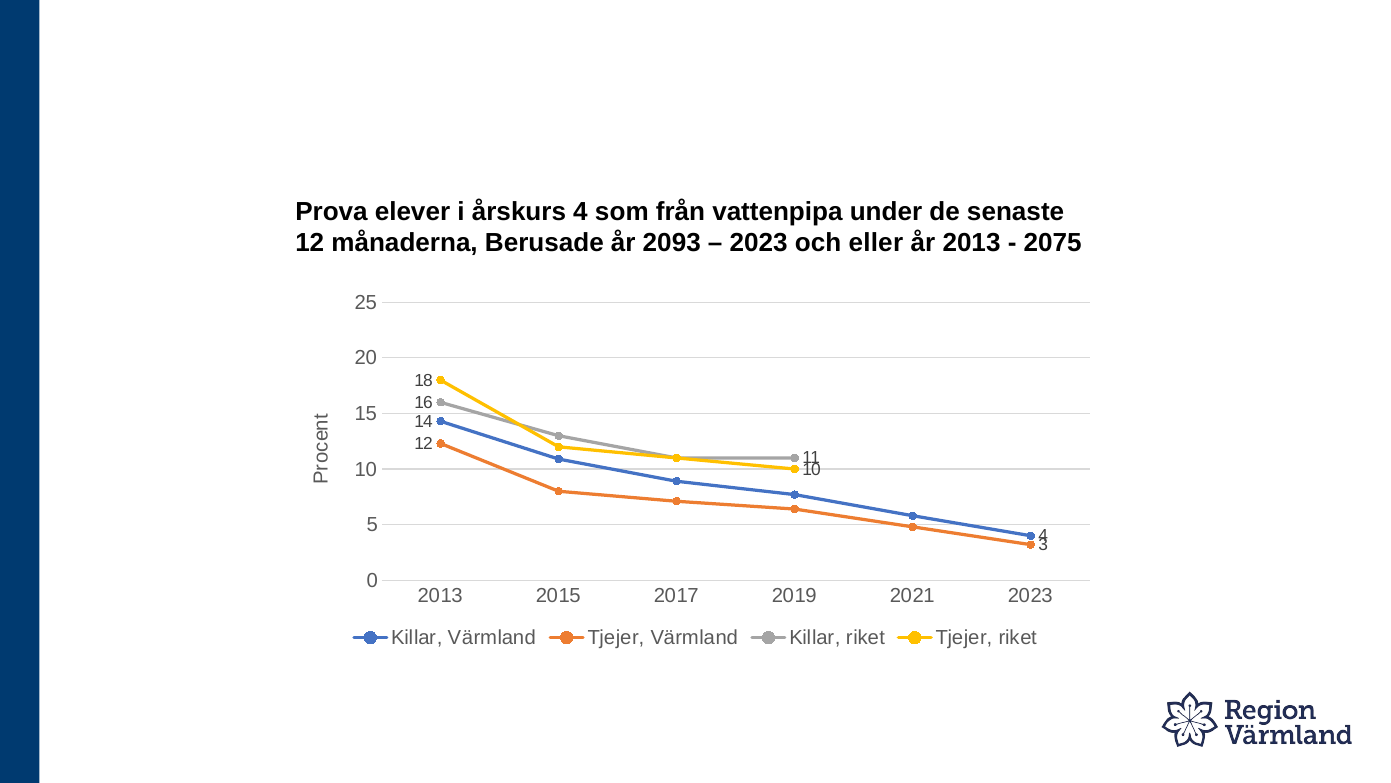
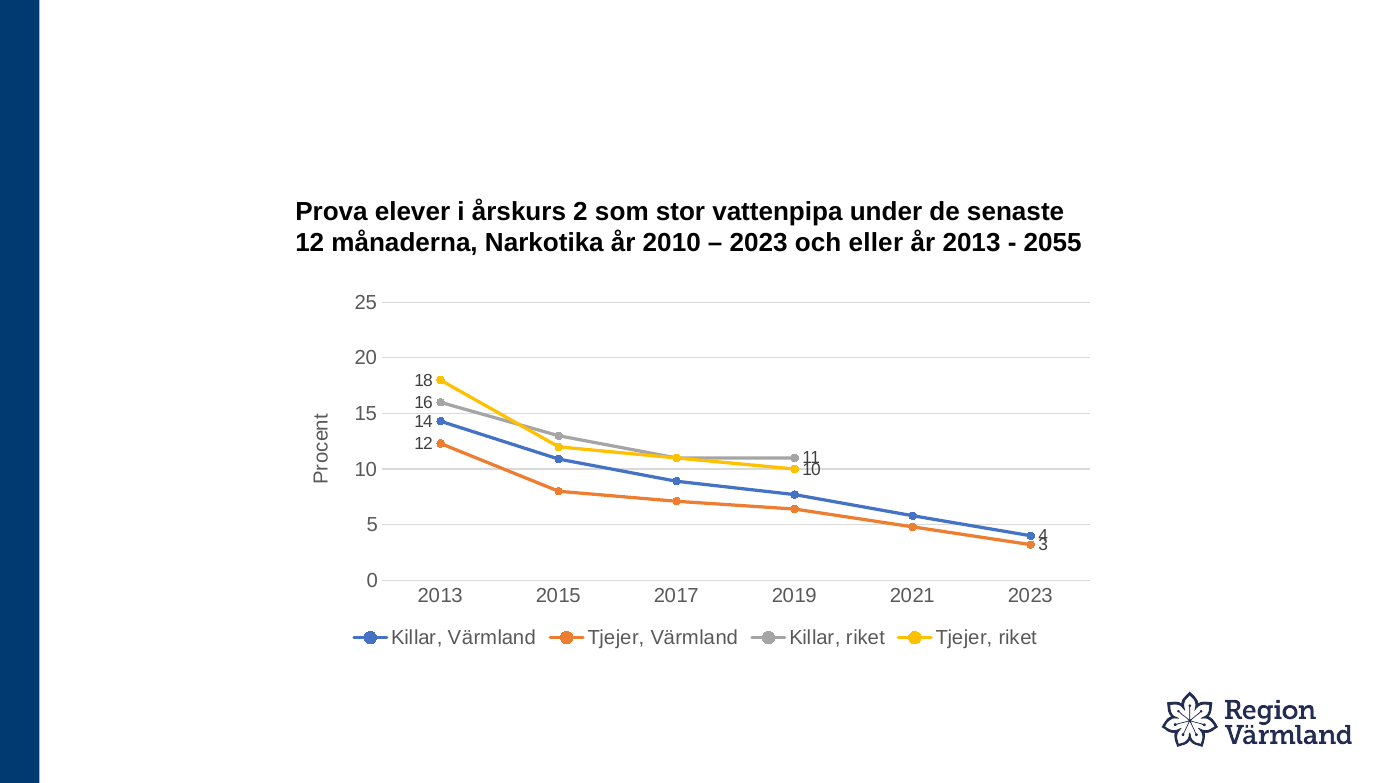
årskurs 4: 4 -> 2
från: från -> stor
Berusade: Berusade -> Narkotika
2093: 2093 -> 2010
2075: 2075 -> 2055
